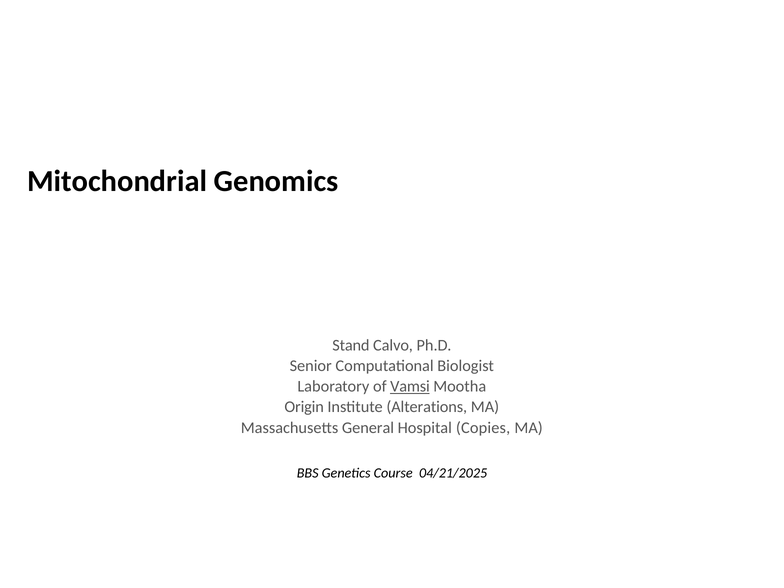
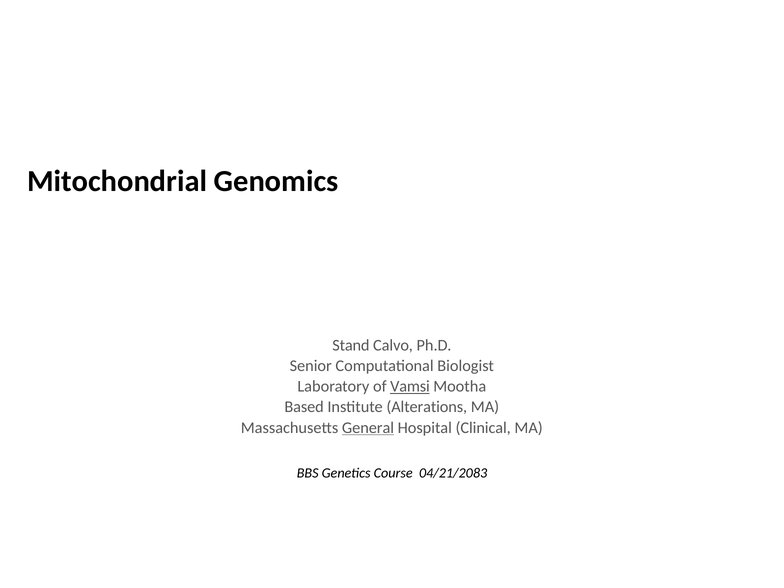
Origin: Origin -> Based
General underline: none -> present
Copies: Copies -> Clinical
04/21/2025: 04/21/2025 -> 04/21/2083
